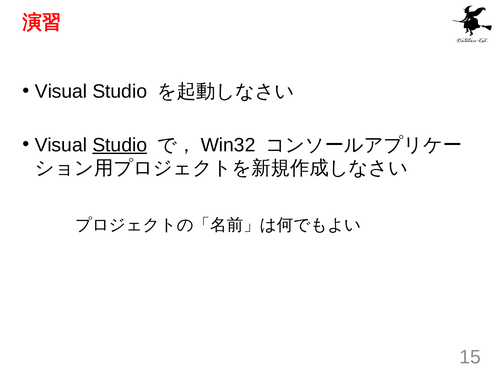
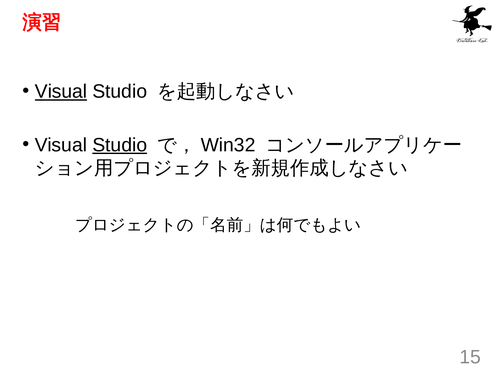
Visual at (61, 92) underline: none -> present
